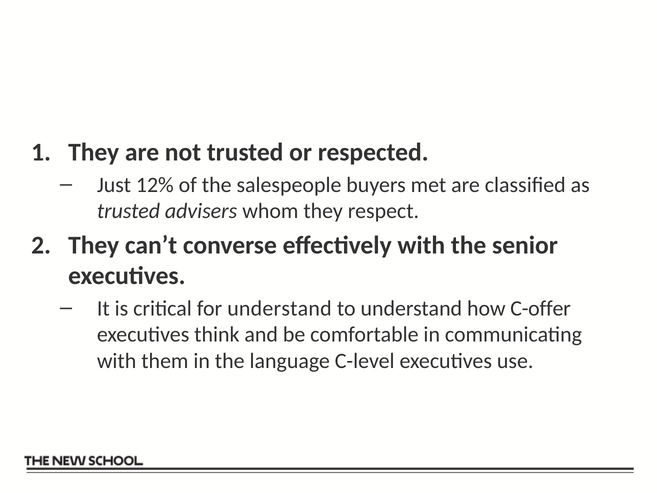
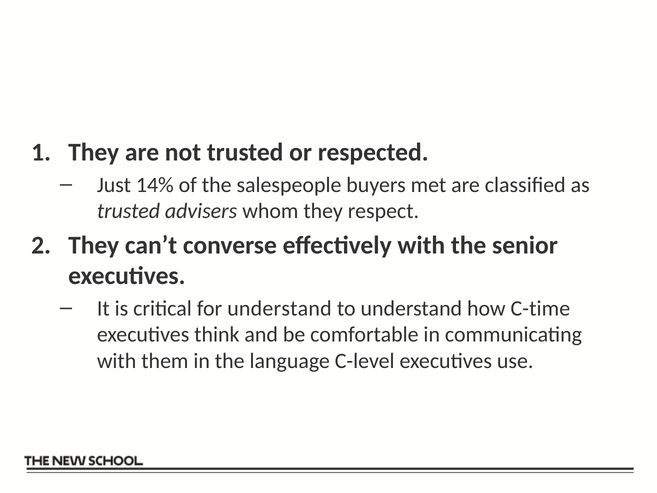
12%: 12% -> 14%
C-offer: C-offer -> C-time
